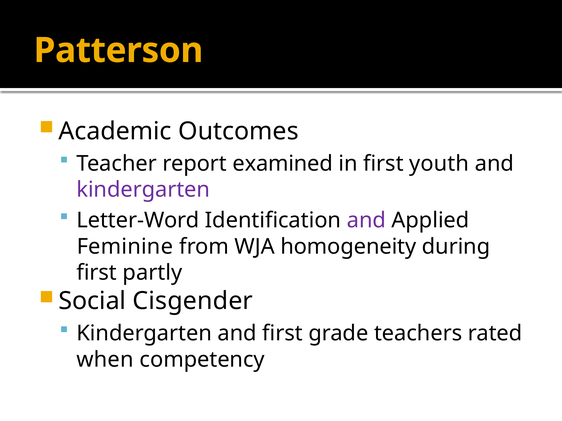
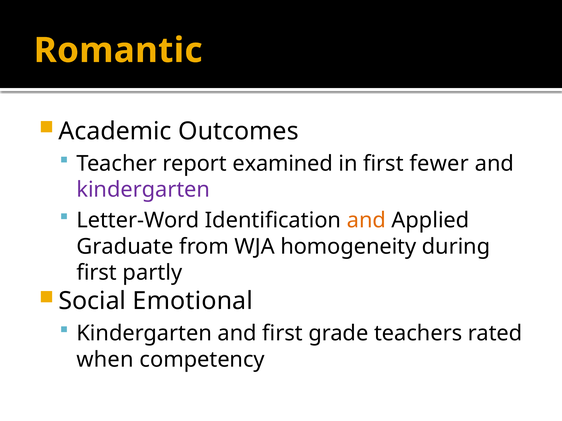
Patterson: Patterson -> Romantic
youth: youth -> fewer
and at (366, 221) colour: purple -> orange
Feminine: Feminine -> Graduate
Cisgender: Cisgender -> Emotional
